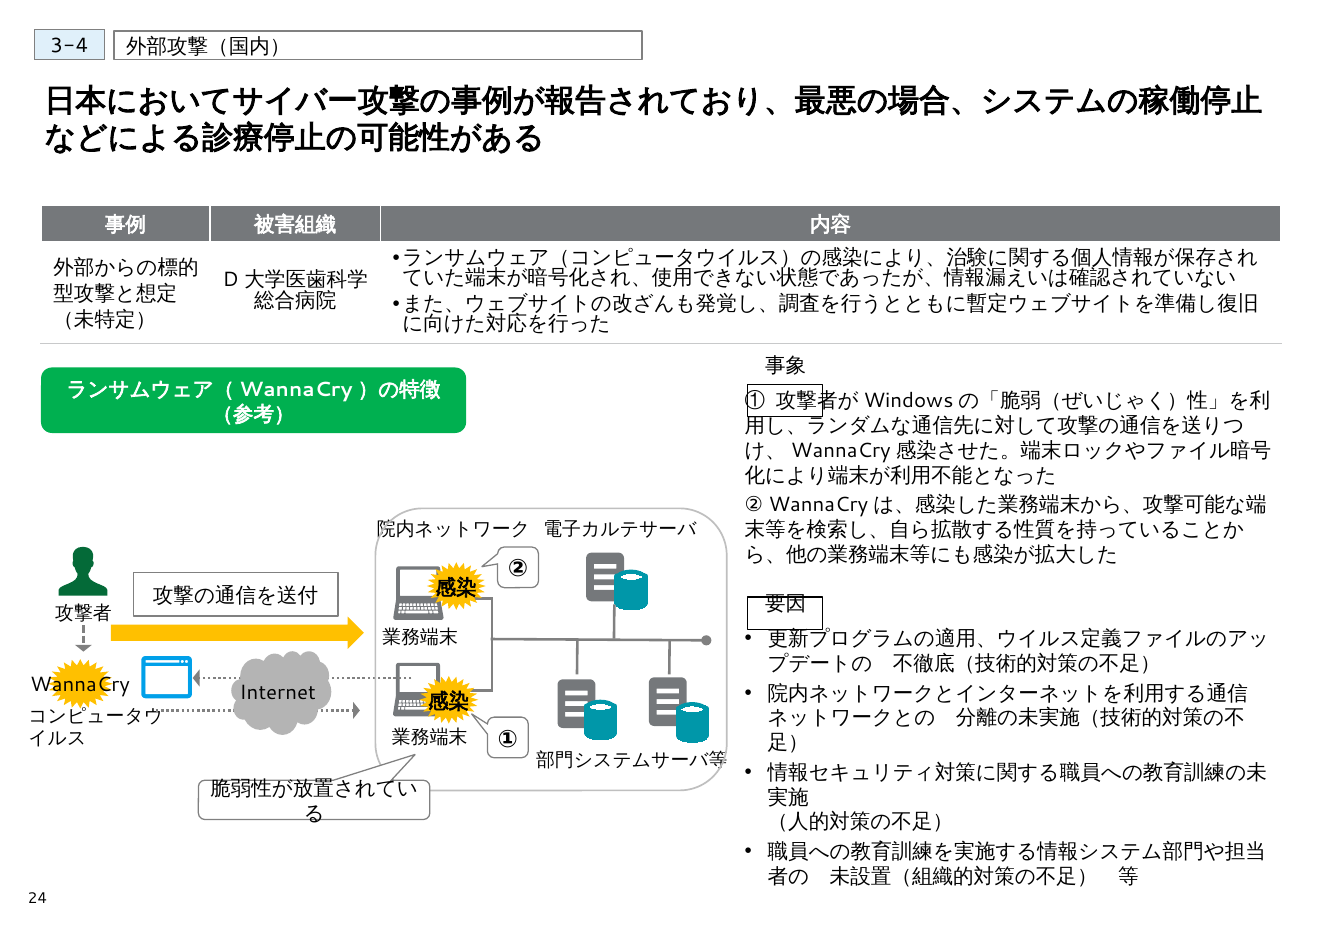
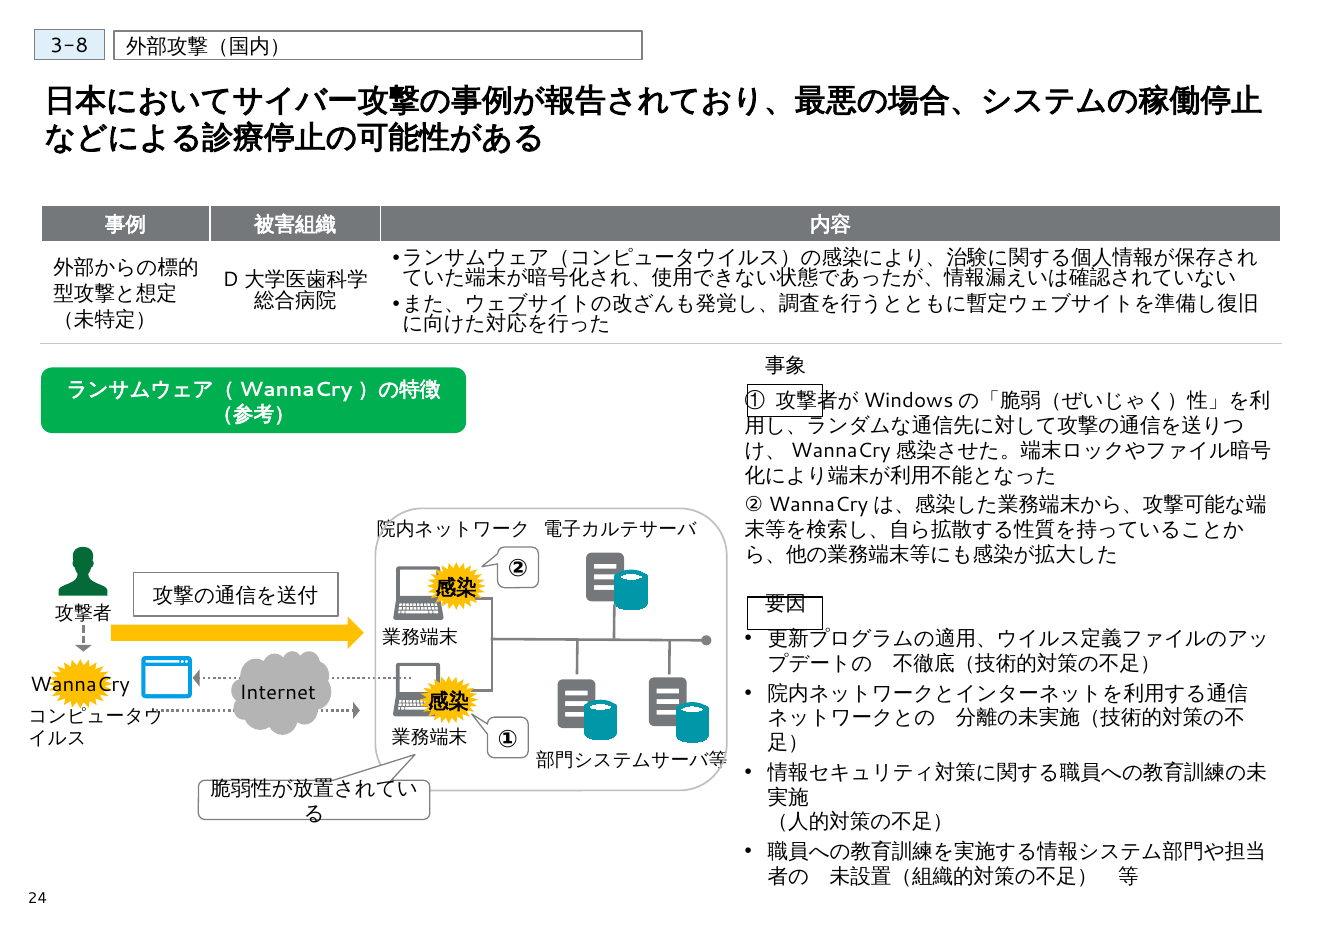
3-4: 3-4 -> 3-8
